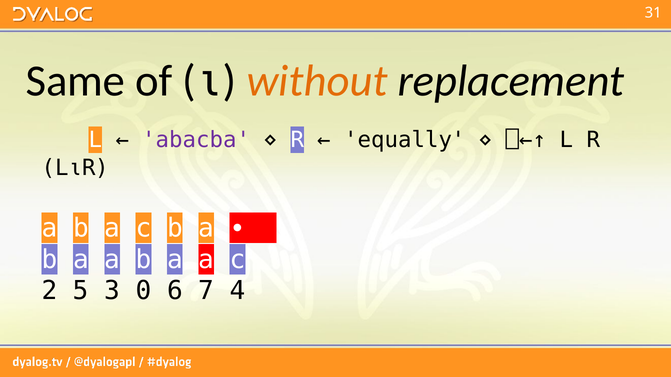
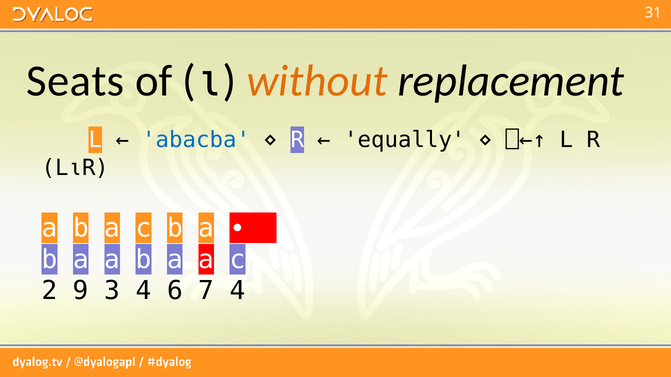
Same: Same -> Seats
abacba colour: purple -> blue
5: 5 -> 9
3 0: 0 -> 4
